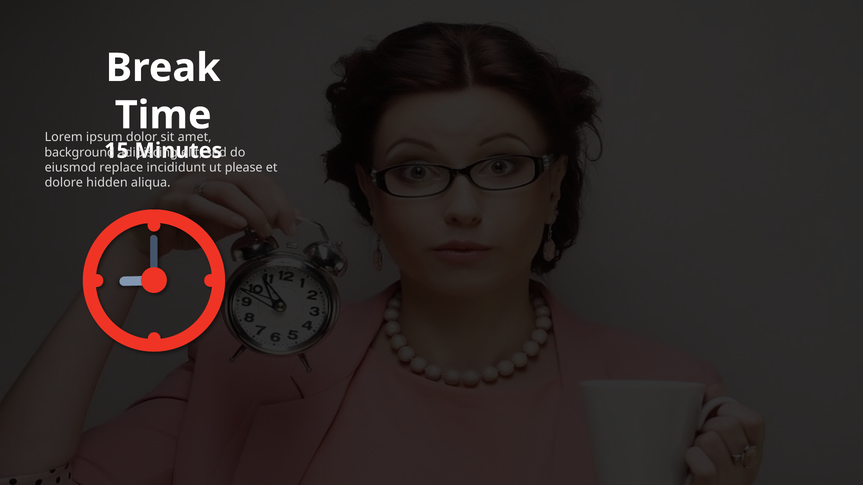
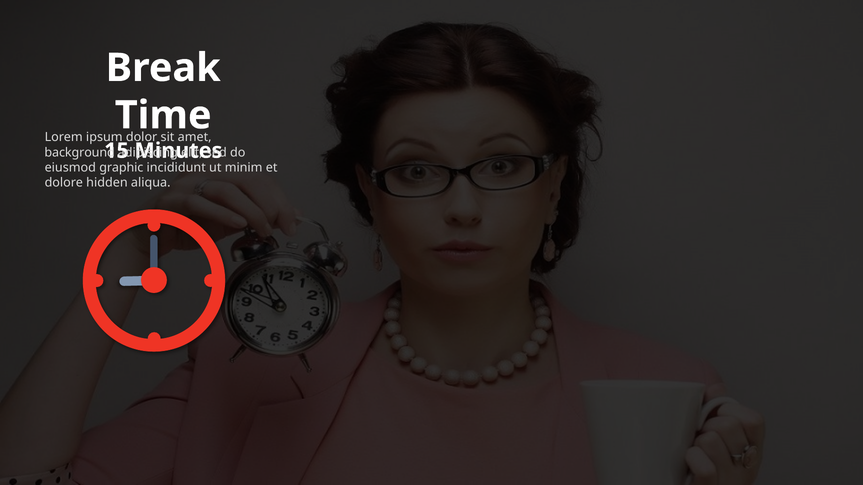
replace: replace -> graphic
please: please -> minim
